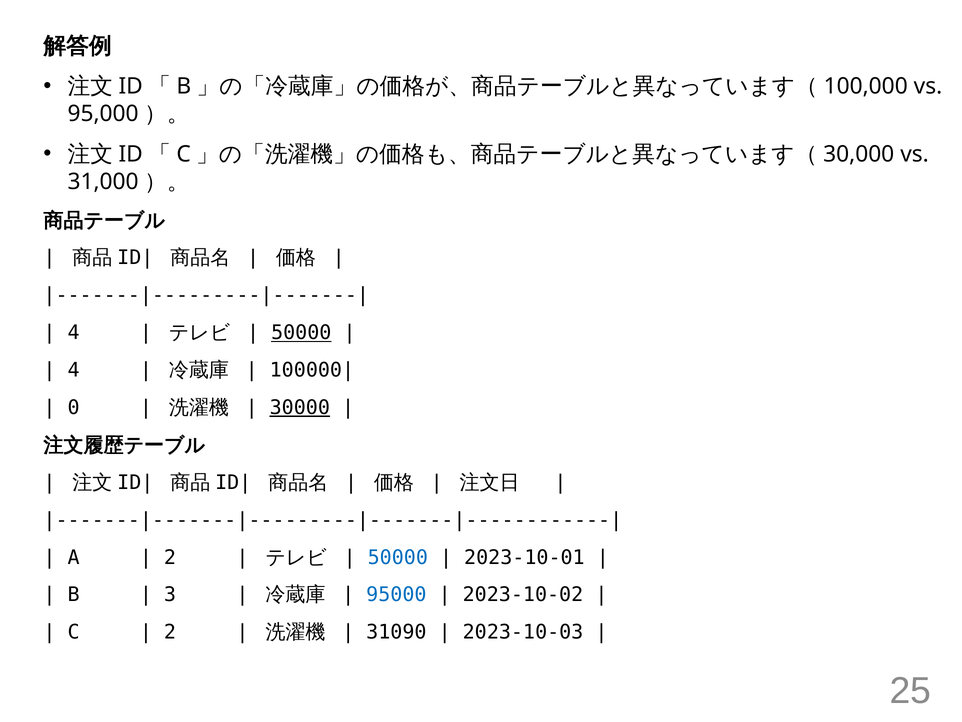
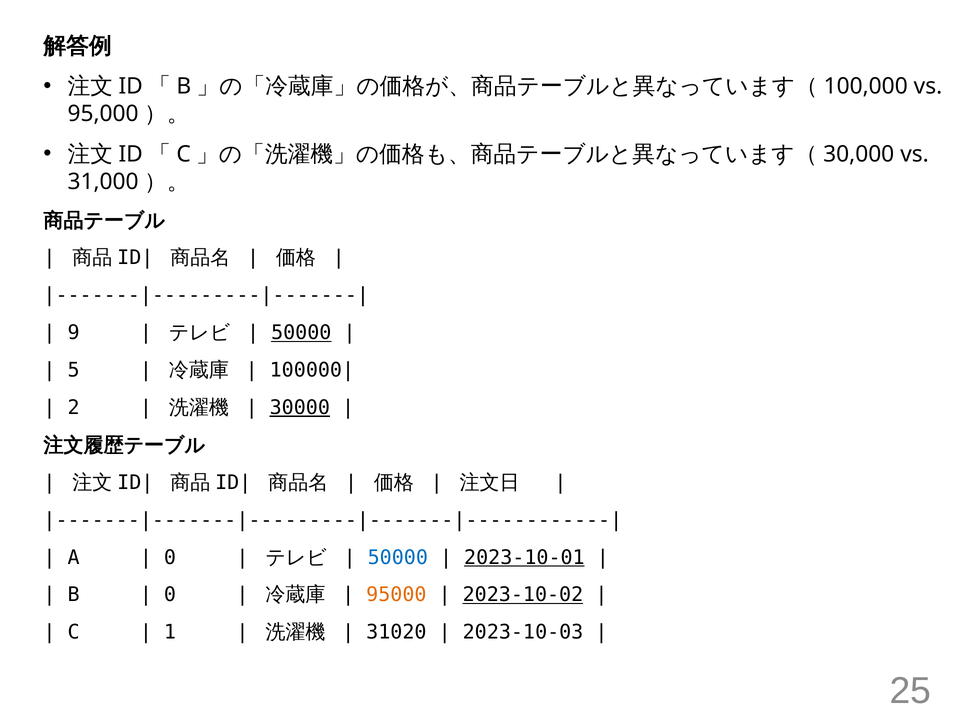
4 at (74, 333): 4 -> 9
4 at (74, 370): 4 -> 5
0: 0 -> 2
2 at (170, 557): 2 -> 0
2023-10-01 underline: none -> present
3 at (170, 594): 3 -> 0
95000 colour: blue -> orange
2023-10-02 underline: none -> present
2 at (170, 632): 2 -> 1
31090: 31090 -> 31020
